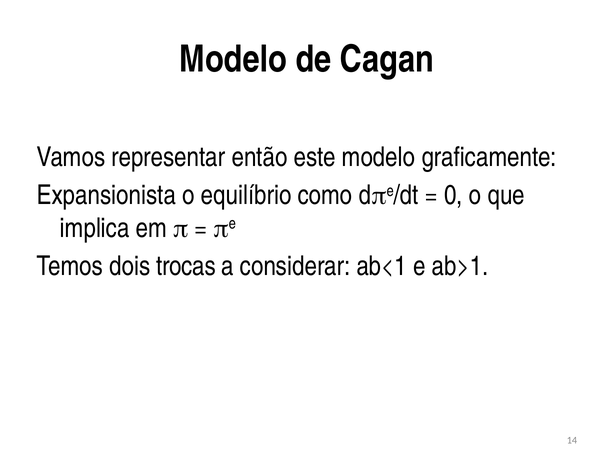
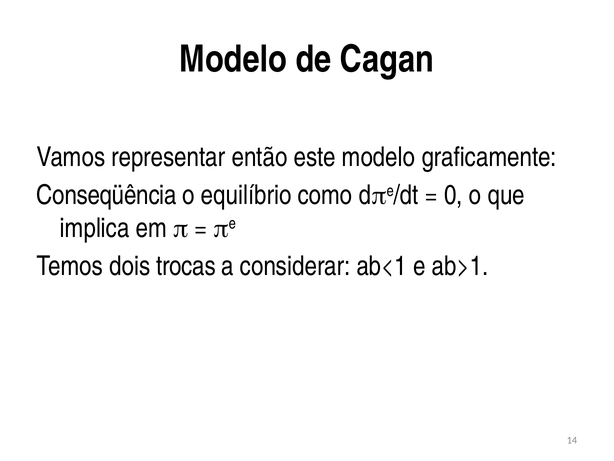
Expansionista: Expansionista -> Conseqüência
